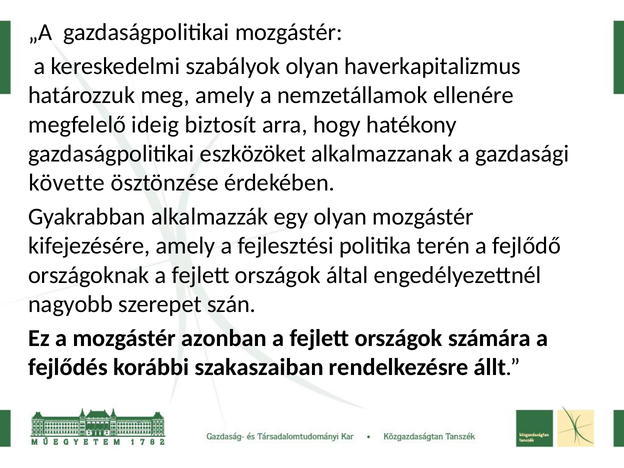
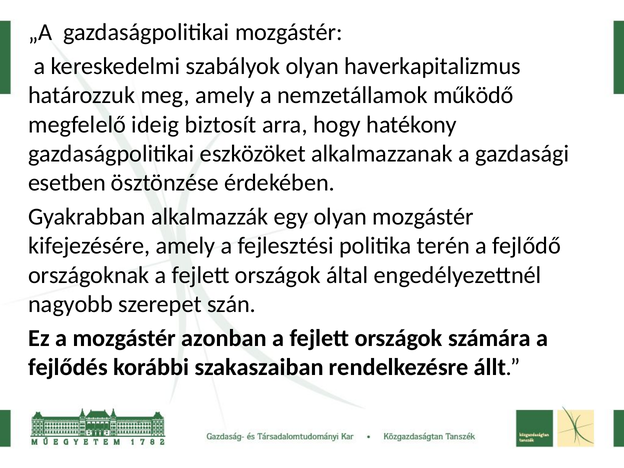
ellenére: ellenére -> működő
követte: követte -> esetben
